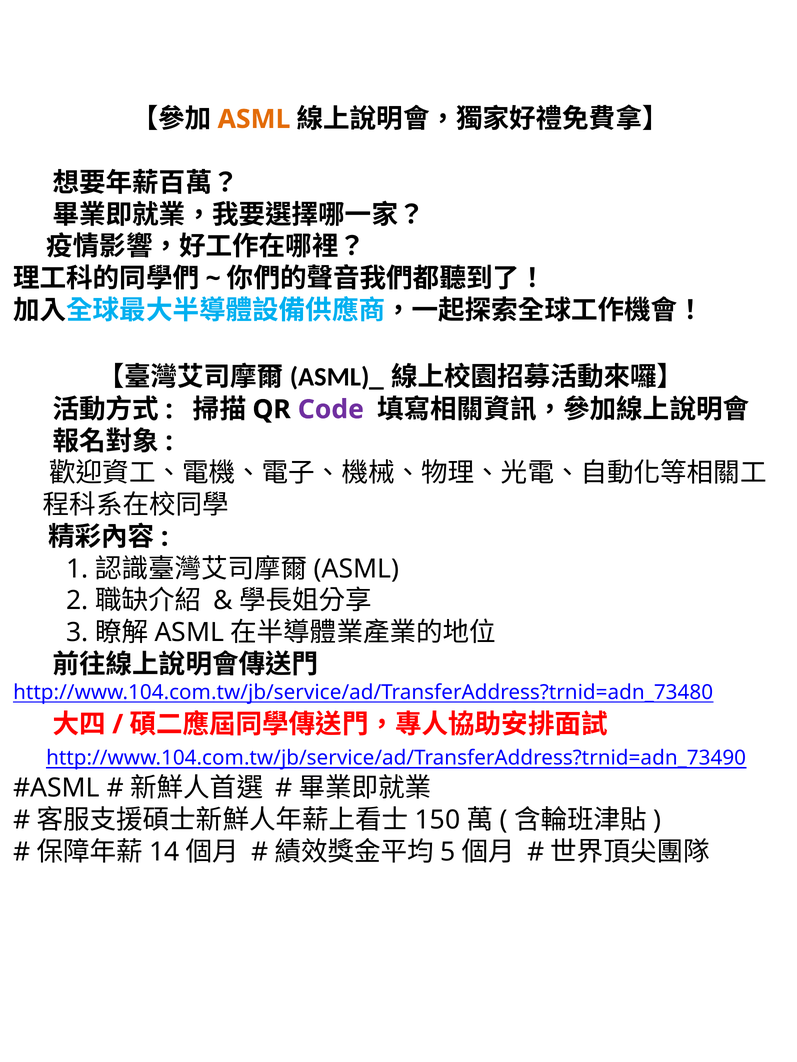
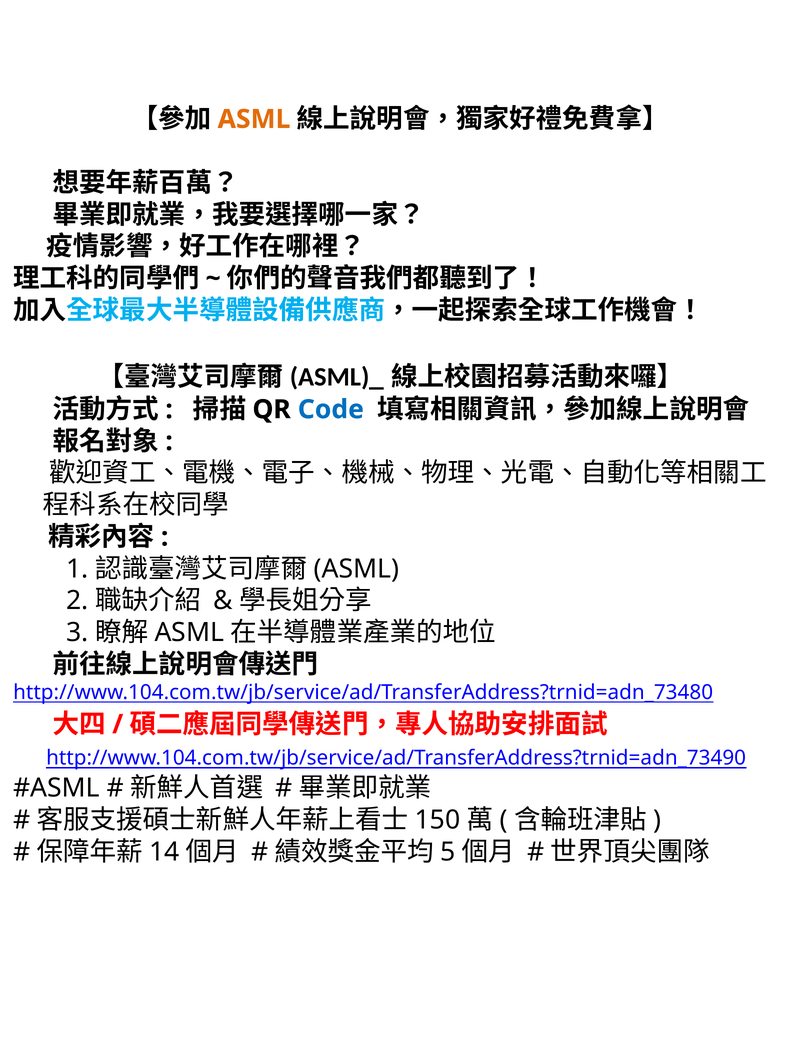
Code colour: purple -> blue
